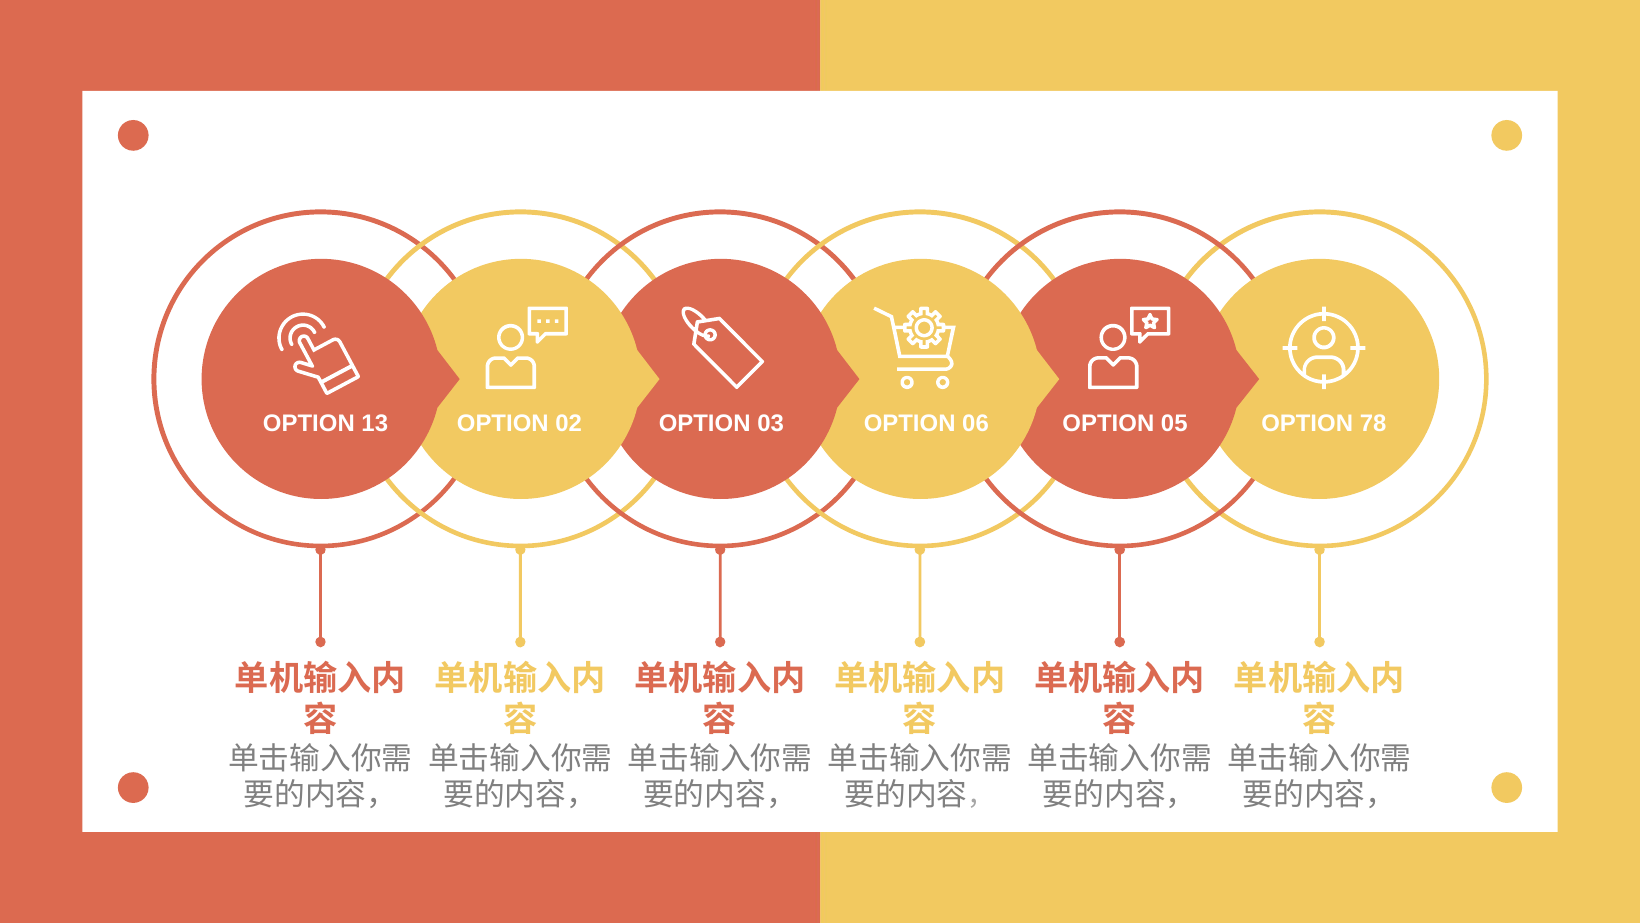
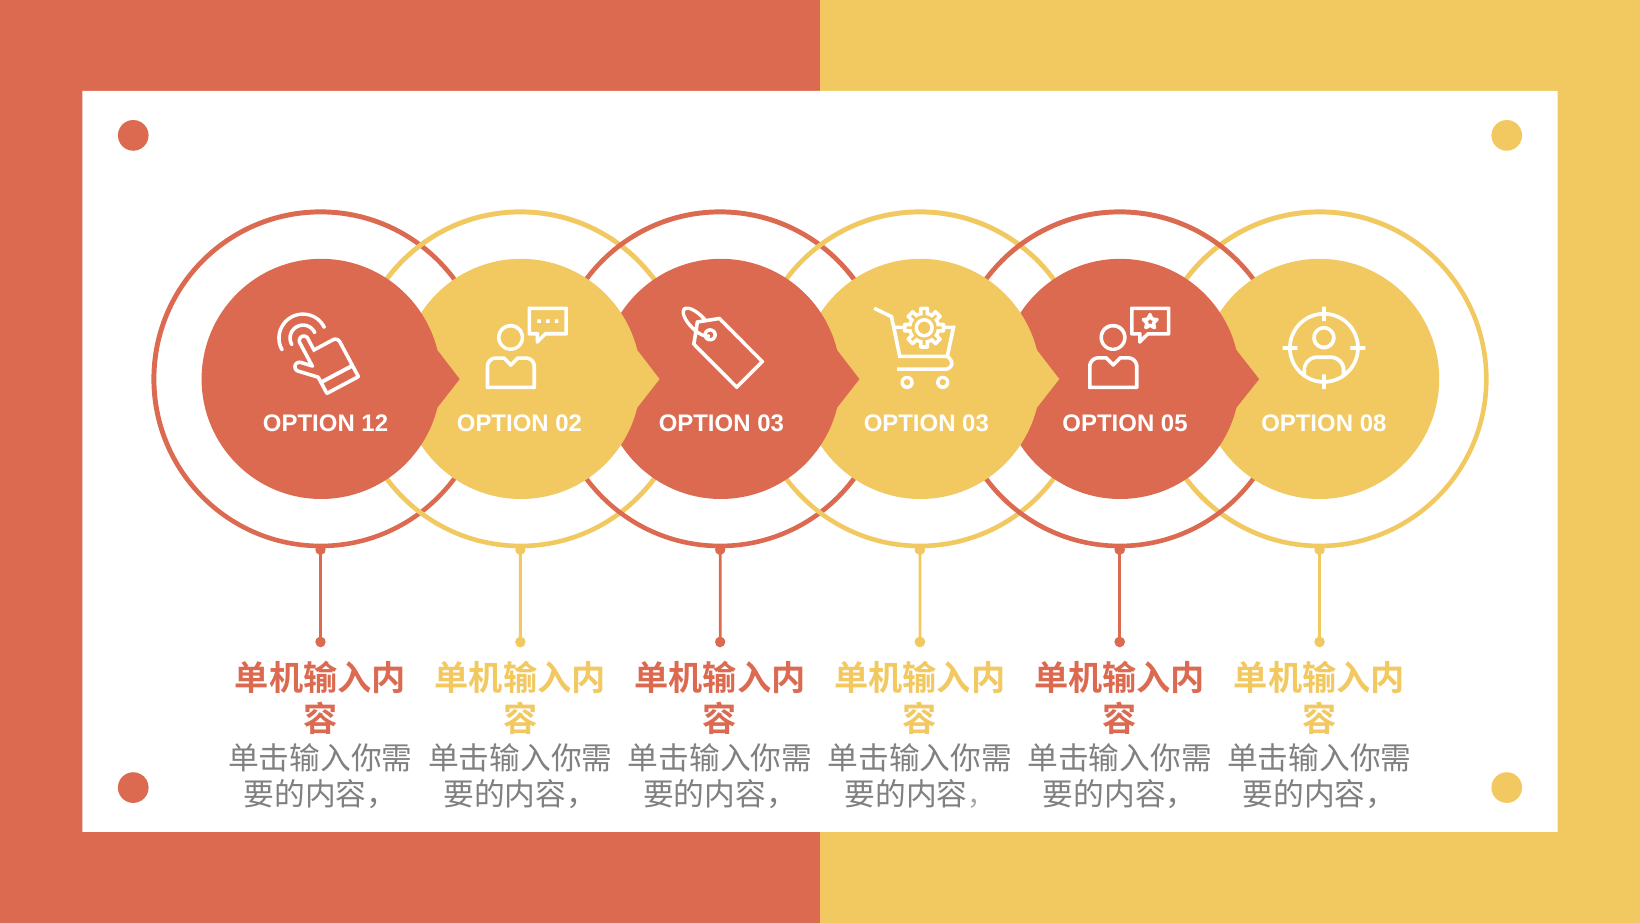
13: 13 -> 12
06 at (976, 424): 06 -> 03
78: 78 -> 08
